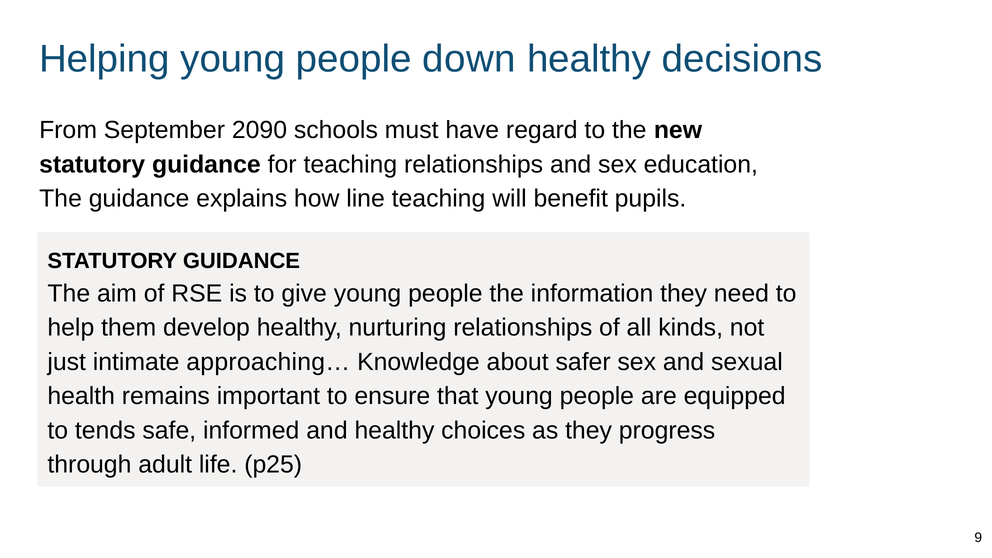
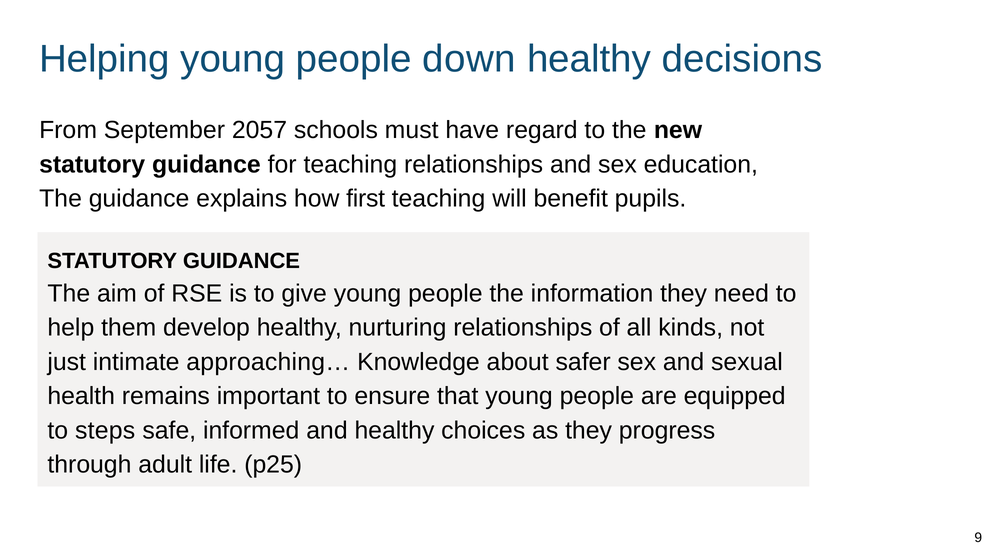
2090: 2090 -> 2057
line: line -> first
tends: tends -> steps
